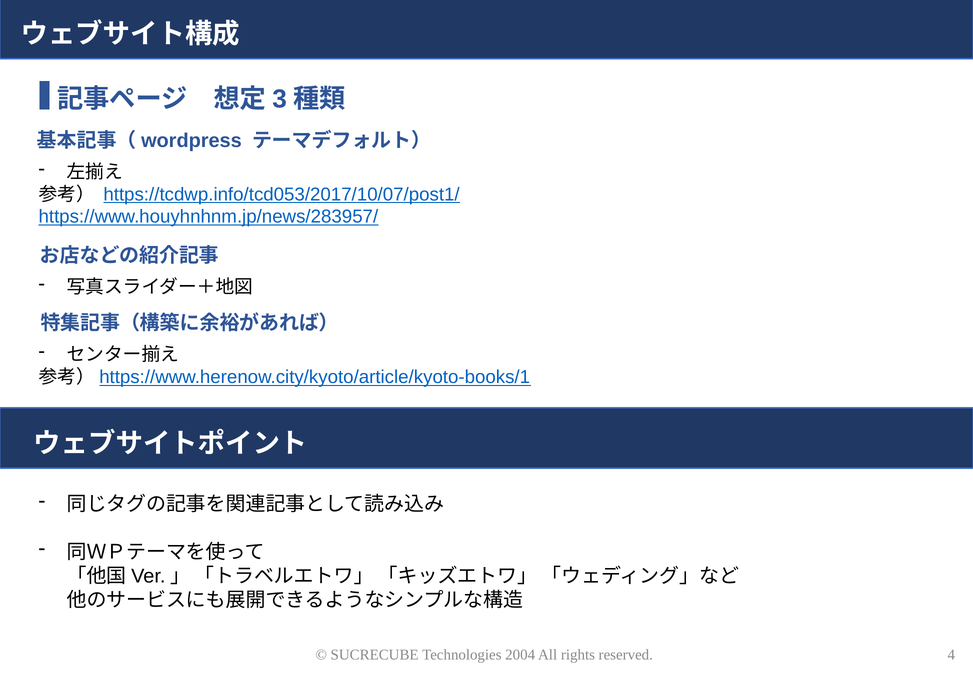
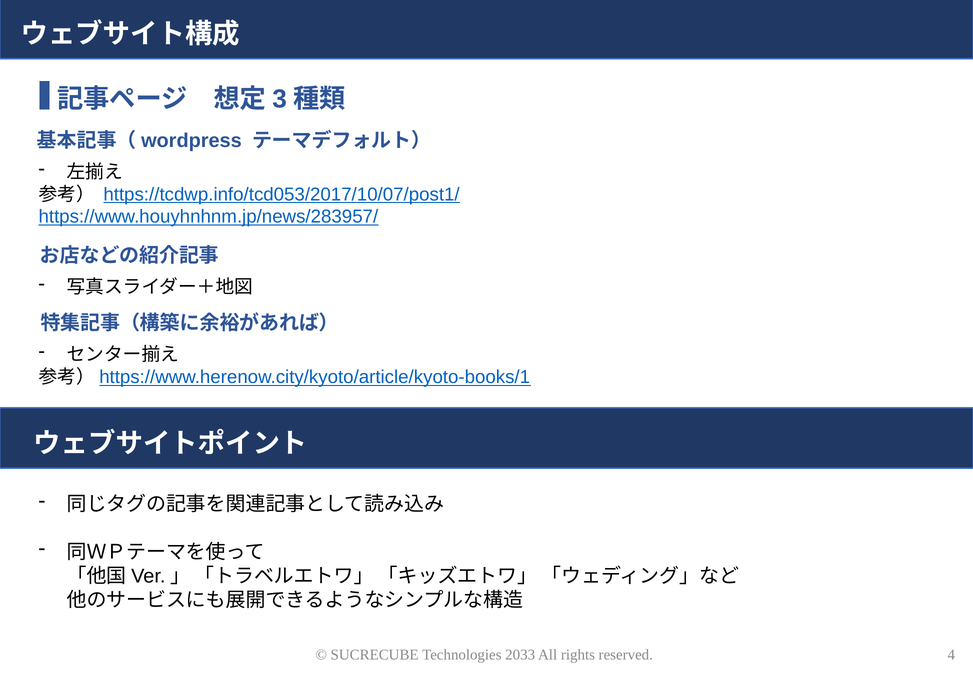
2004: 2004 -> 2033
